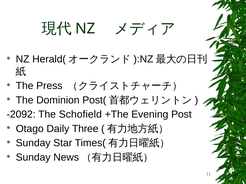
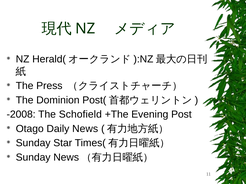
-2092: -2092 -> -2008
Daily Three: Three -> News
